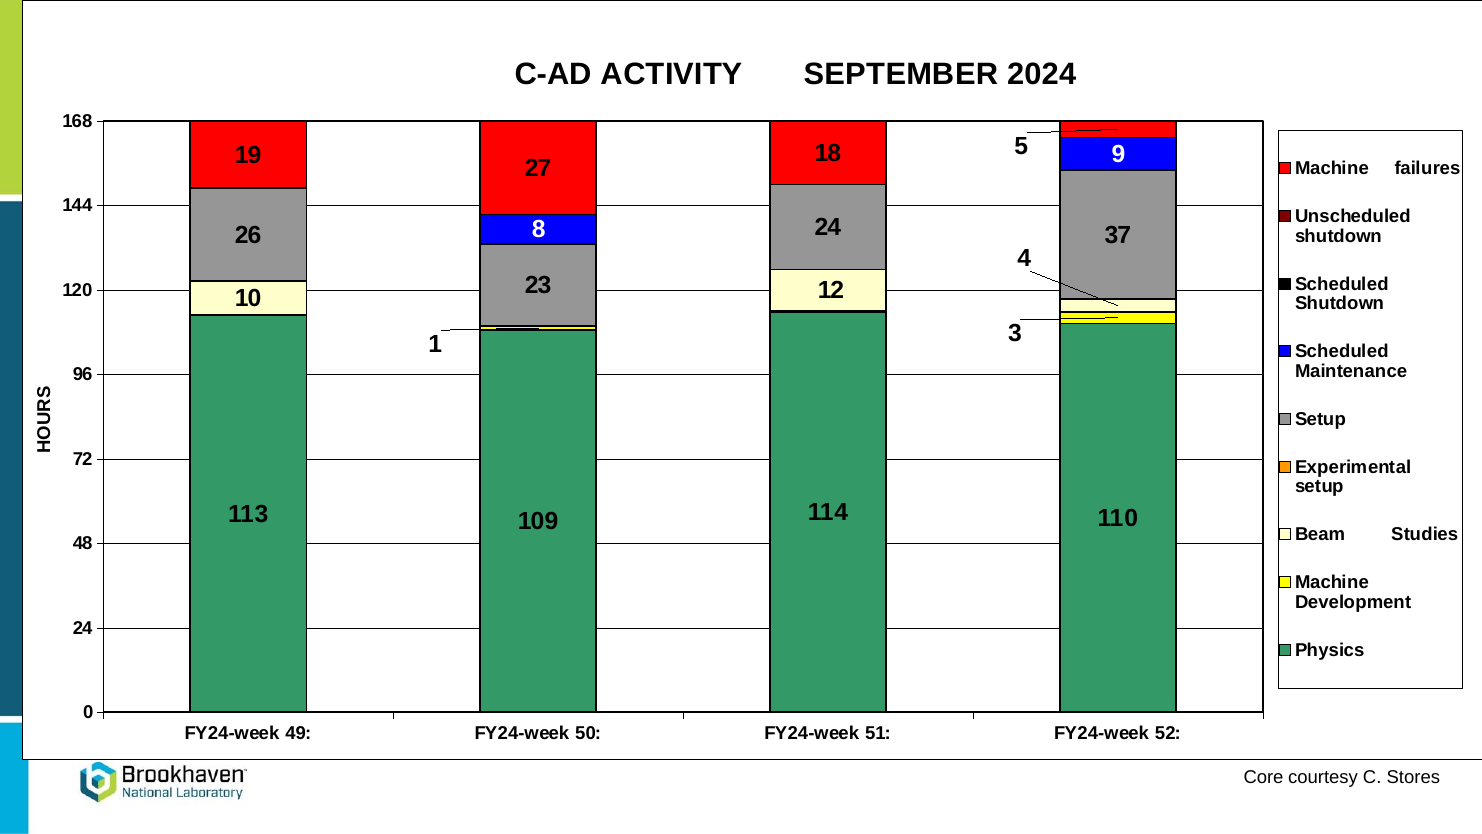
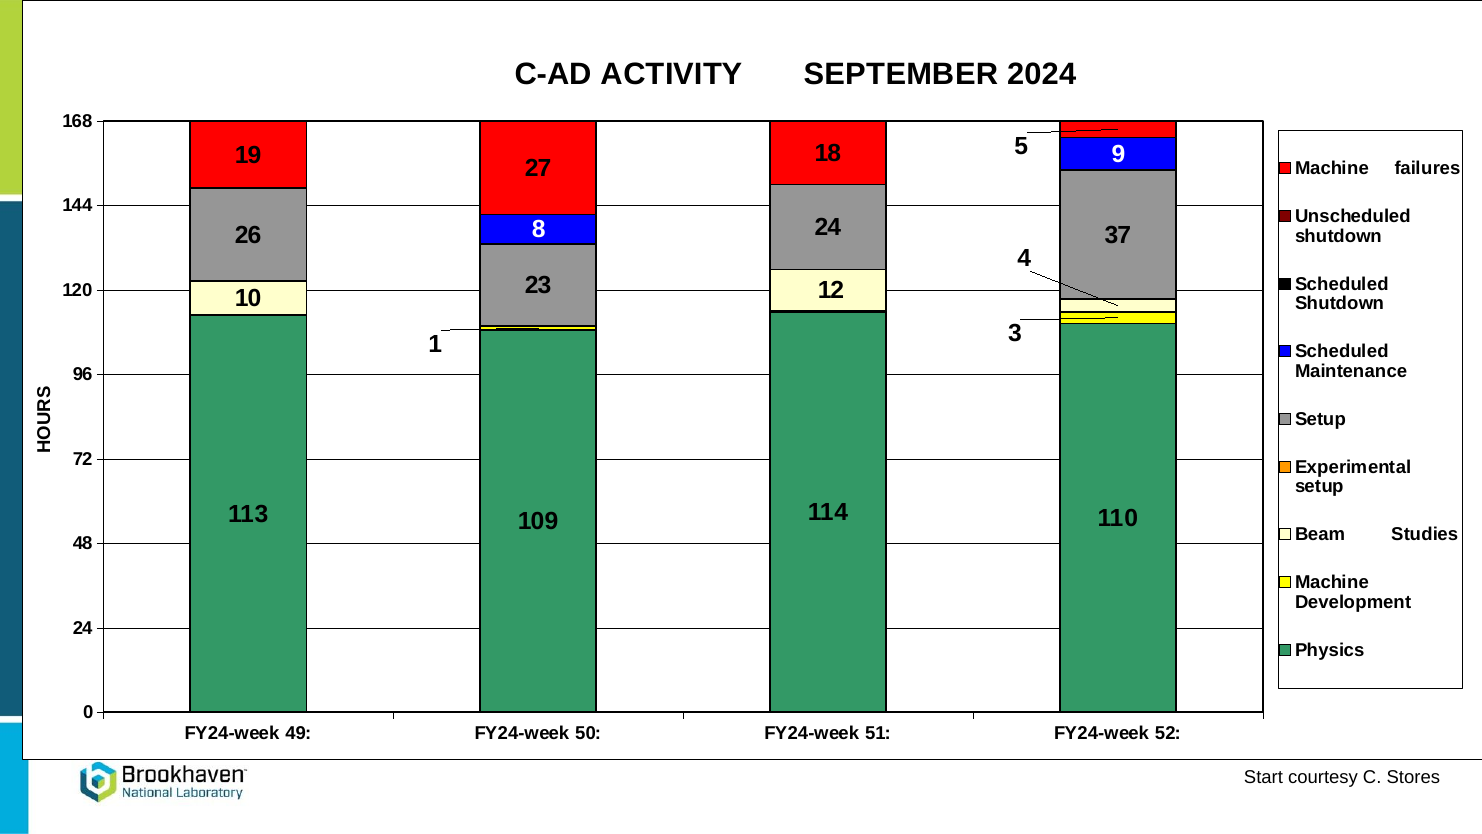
Core: Core -> Start
